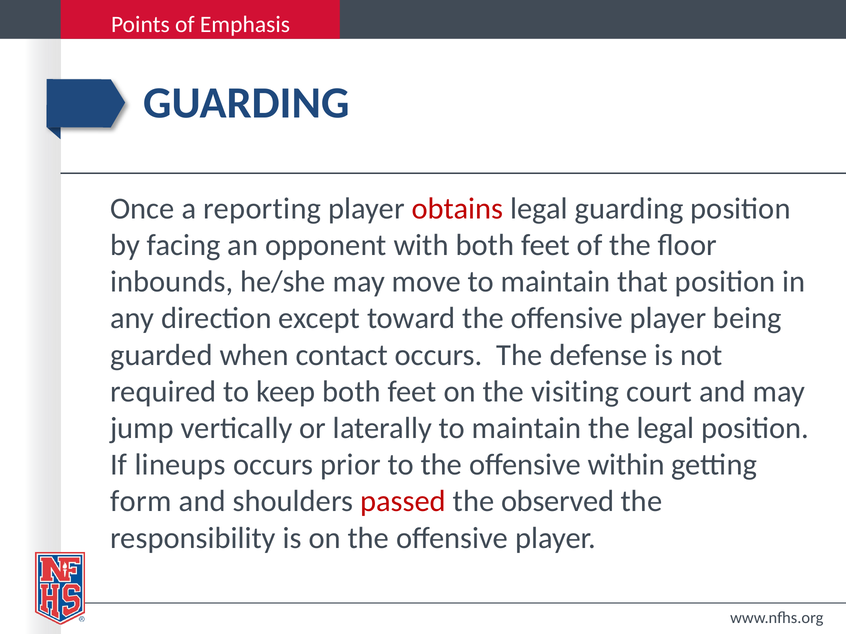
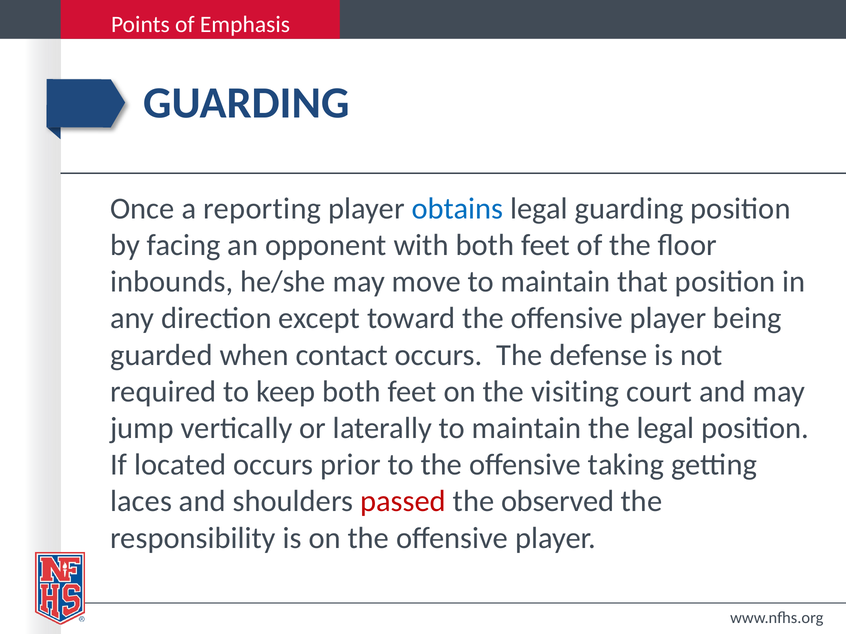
obtains colour: red -> blue
lineups: lineups -> located
within: within -> taking
form: form -> laces
